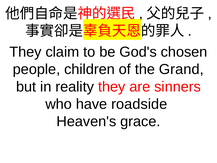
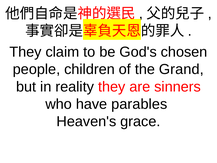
roadside: roadside -> parables
